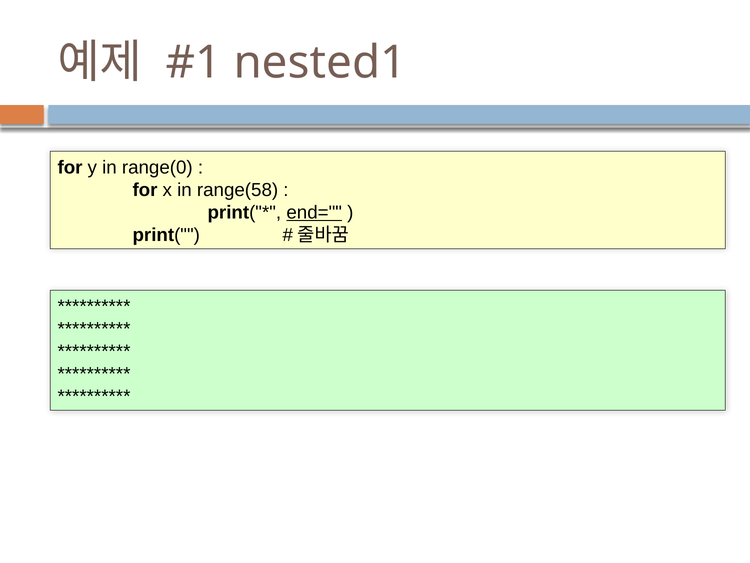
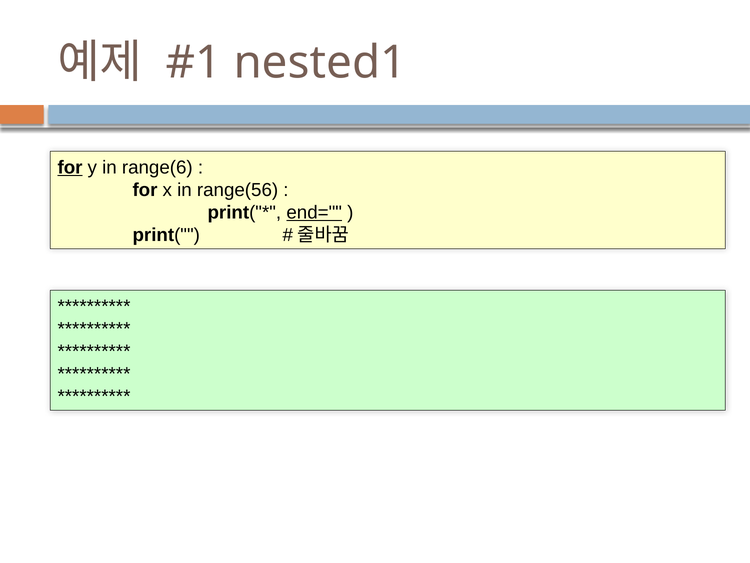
for at (70, 167) underline: none -> present
range(0: range(0 -> range(6
range(58: range(58 -> range(56
